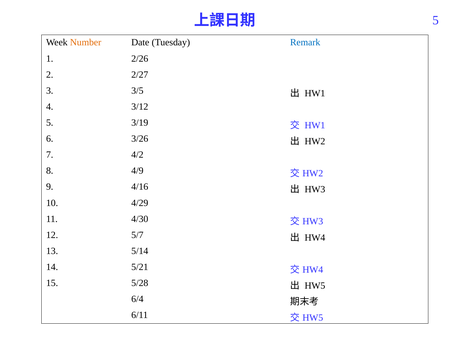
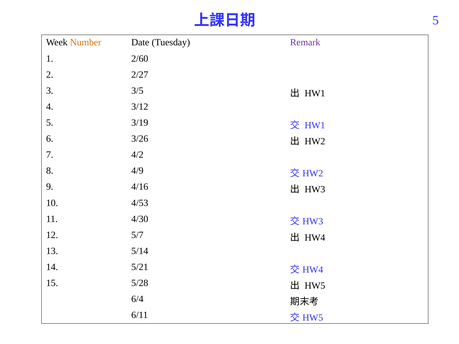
Remark colour: blue -> purple
2/26: 2/26 -> 2/60
4/29: 4/29 -> 4/53
